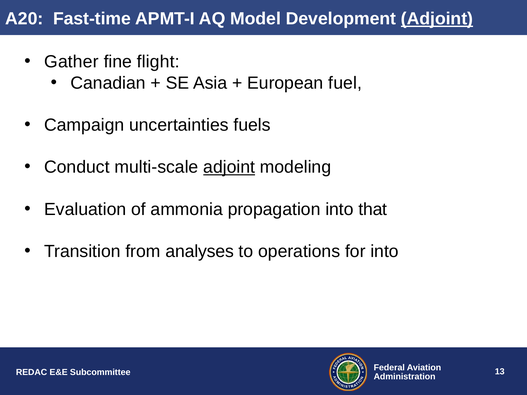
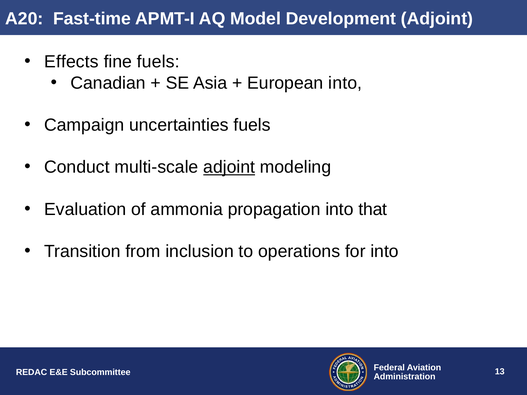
Adjoint at (437, 19) underline: present -> none
Gather: Gather -> Effects
fine flight: flight -> fuels
European fuel: fuel -> into
analyses: analyses -> inclusion
